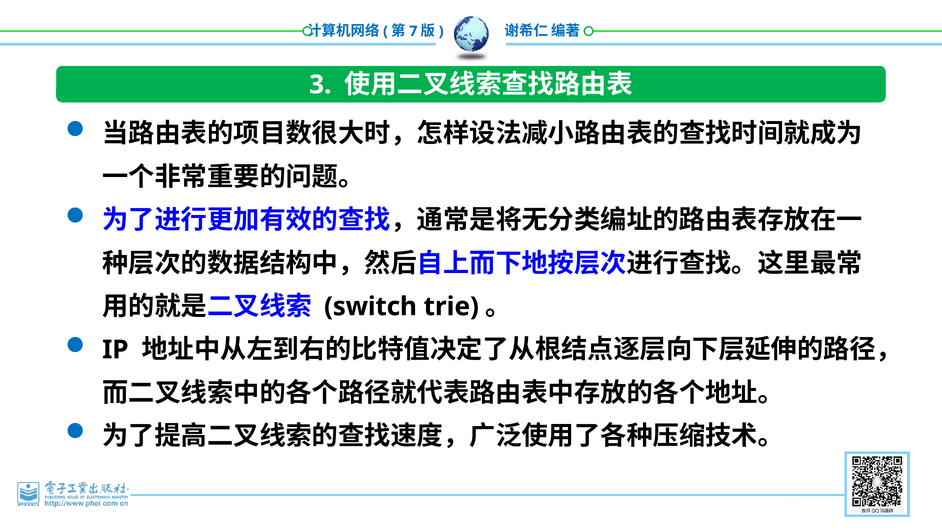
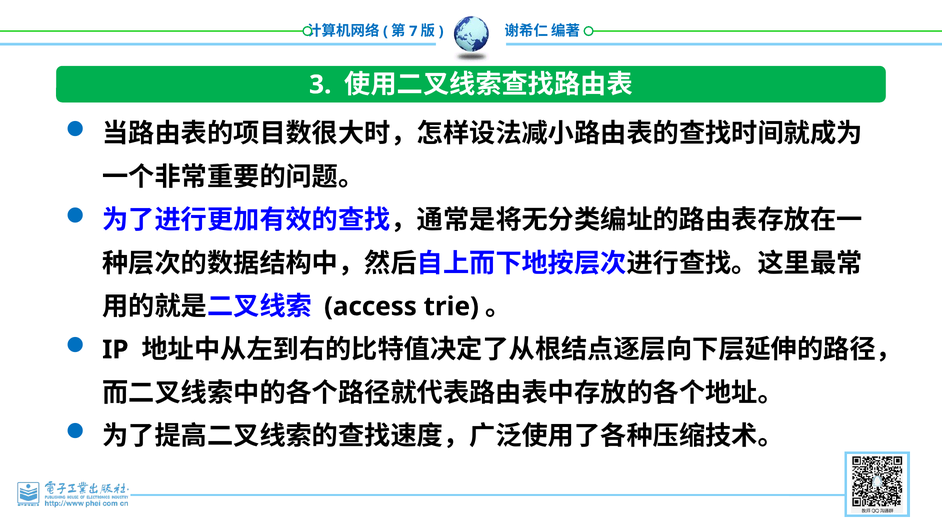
switch: switch -> access
